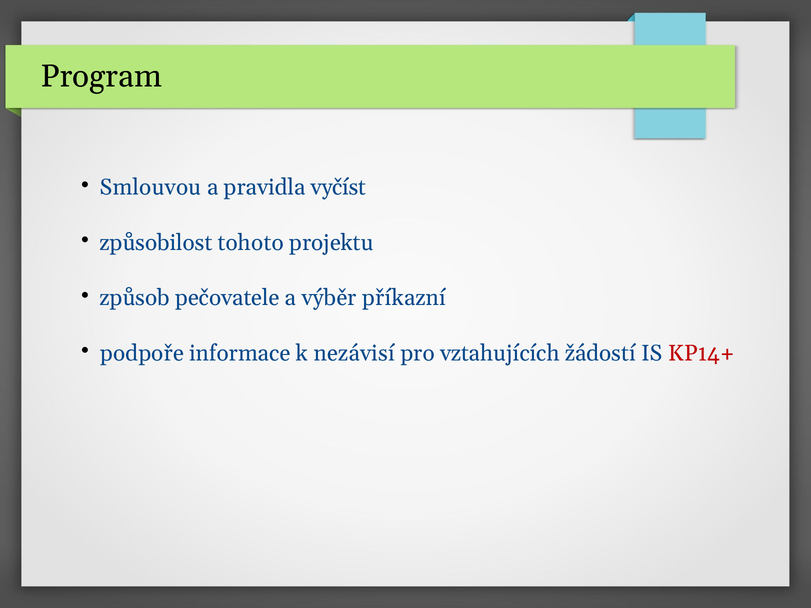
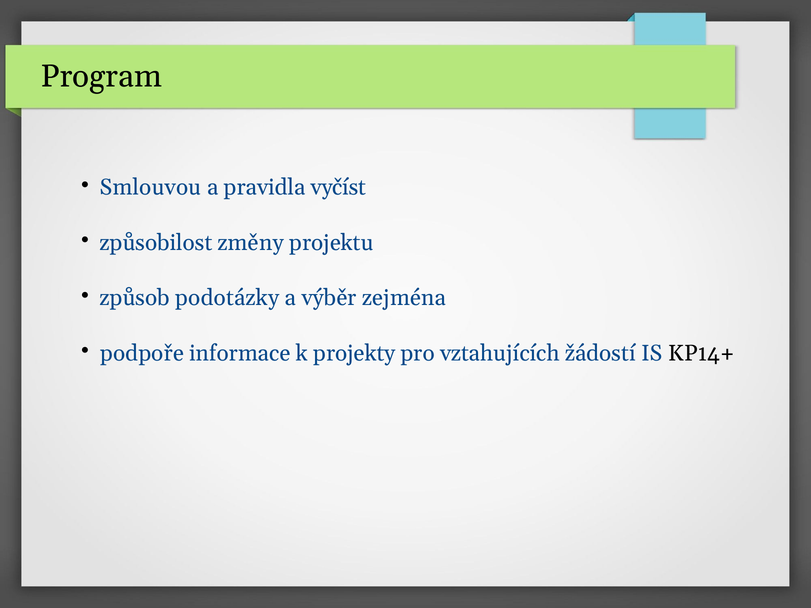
tohoto: tohoto -> změny
pečovatele: pečovatele -> podotázky
příkazní: příkazní -> zejména
nezávisí: nezávisí -> projekty
KP14+ colour: red -> black
